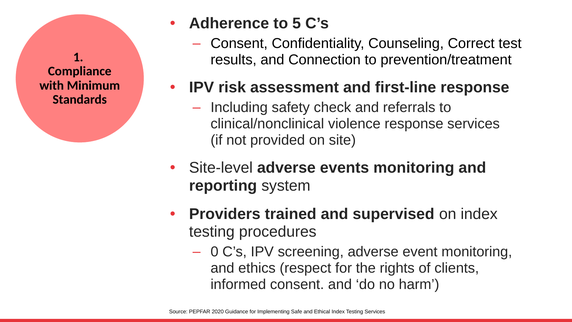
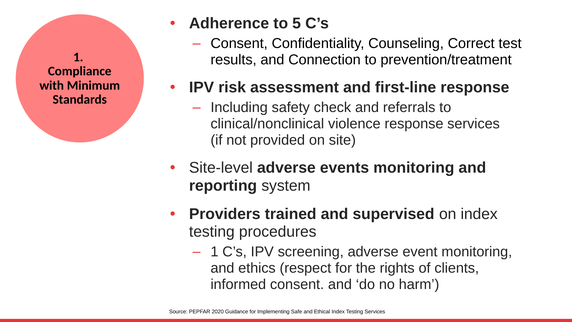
0 at (214, 252): 0 -> 1
